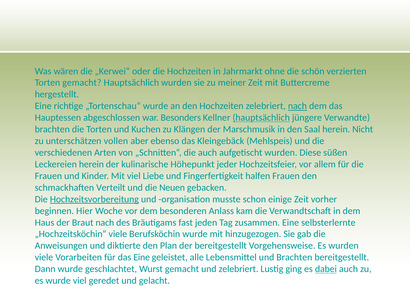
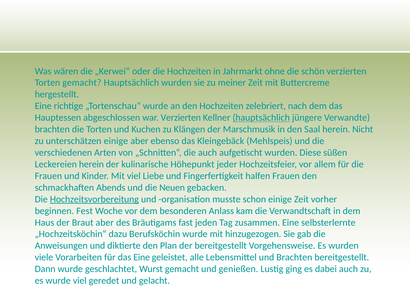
nach at (297, 106) underline: present -> none
war Besonders: Besonders -> Verzierten
unterschätzen vollen: vollen -> einige
Verteilt: Verteilt -> Abends
Hier: Hier -> Fest
Braut nach: nach -> aber
„Hochzeitsköchin“ viele: viele -> dazu
und zelebriert: zelebriert -> genießen
dabei underline: present -> none
